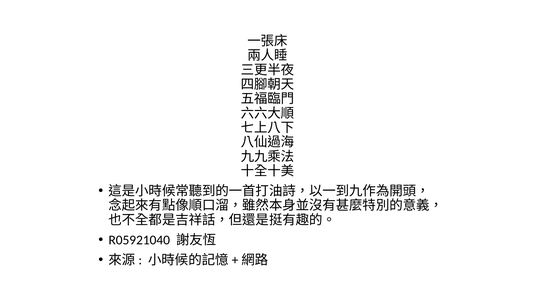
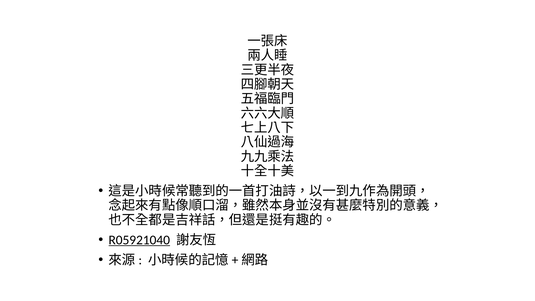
R05921040 underline: none -> present
